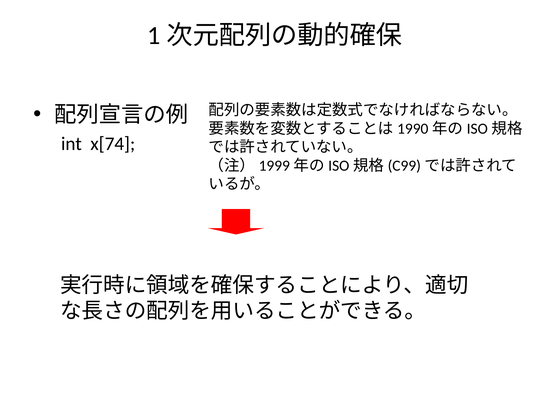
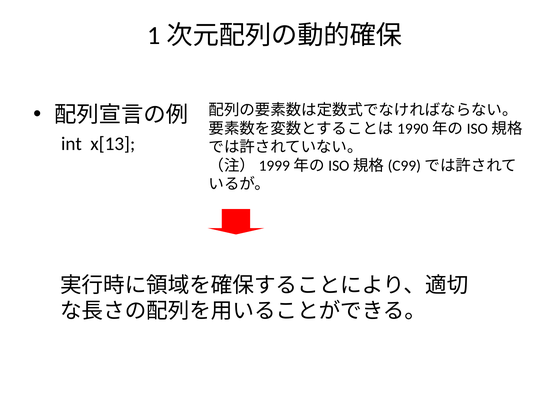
x[74: x[74 -> x[13
